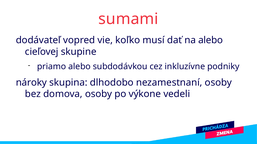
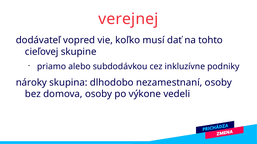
sumami: sumami -> verejnej
na alebo: alebo -> tohto
